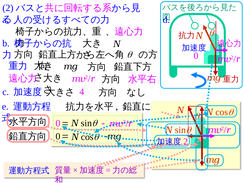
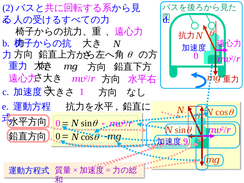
4: 4 -> 1
2 at (186, 142): 2 -> 9
